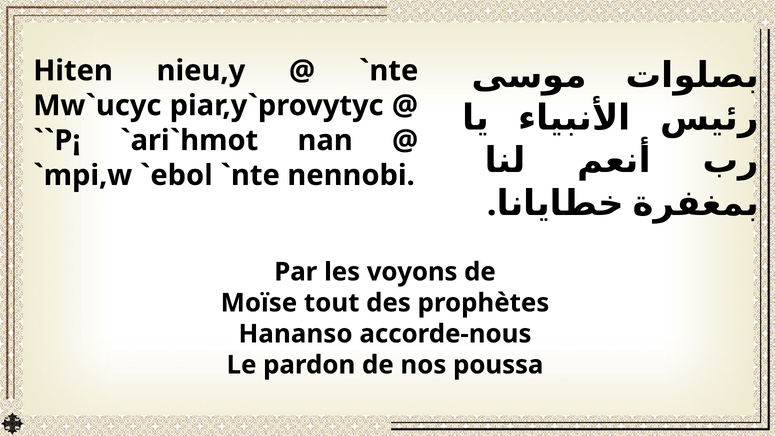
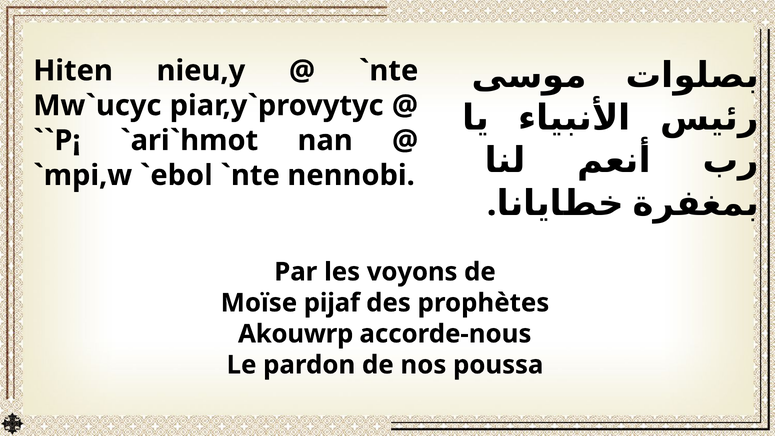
tout: tout -> pijaf
Hananso: Hananso -> Akouwrp
